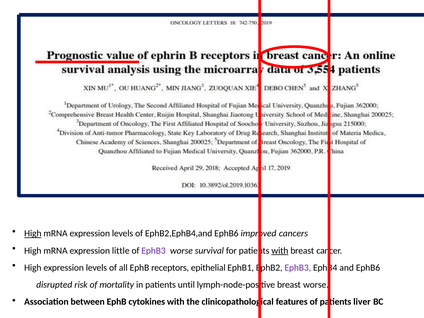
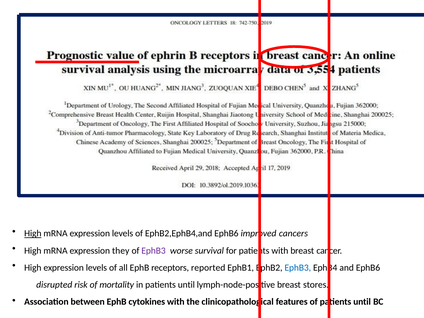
little: little -> they
with at (280, 251) underline: present -> none
epithelial: epithelial -> reported
EphB3 at (298, 268) colour: purple -> blue
breast worse: worse -> stores
liver at (362, 302): liver -> until
